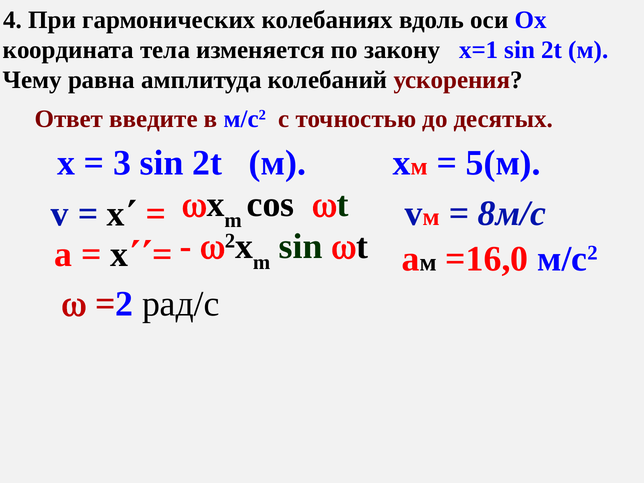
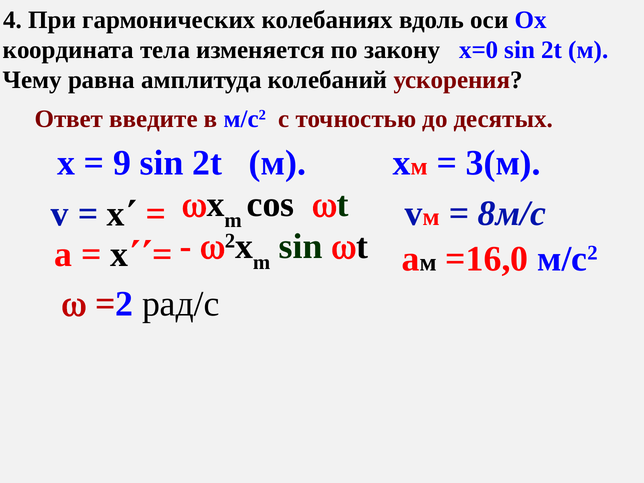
х=1: х=1 -> х=0
3: 3 -> 9
5(м: 5(м -> 3(м
